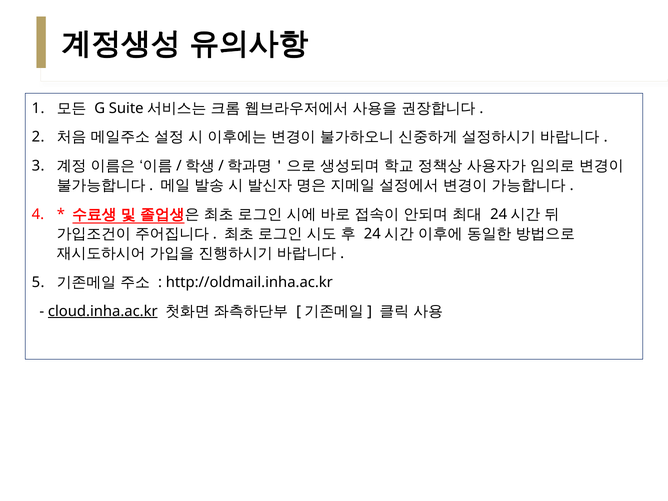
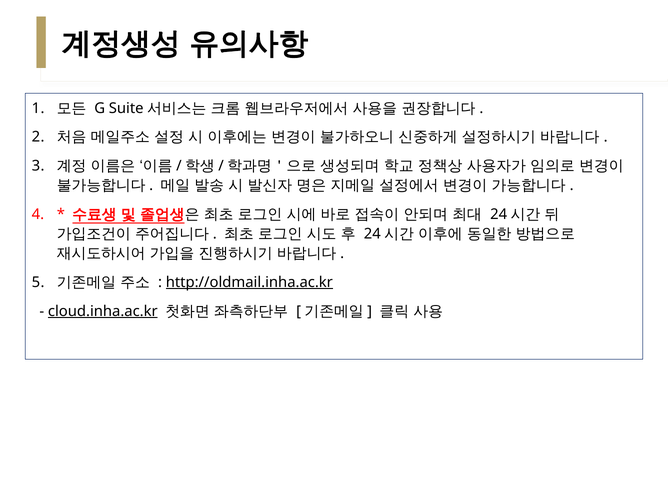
http://oldmail.inha.ac.kr underline: none -> present
